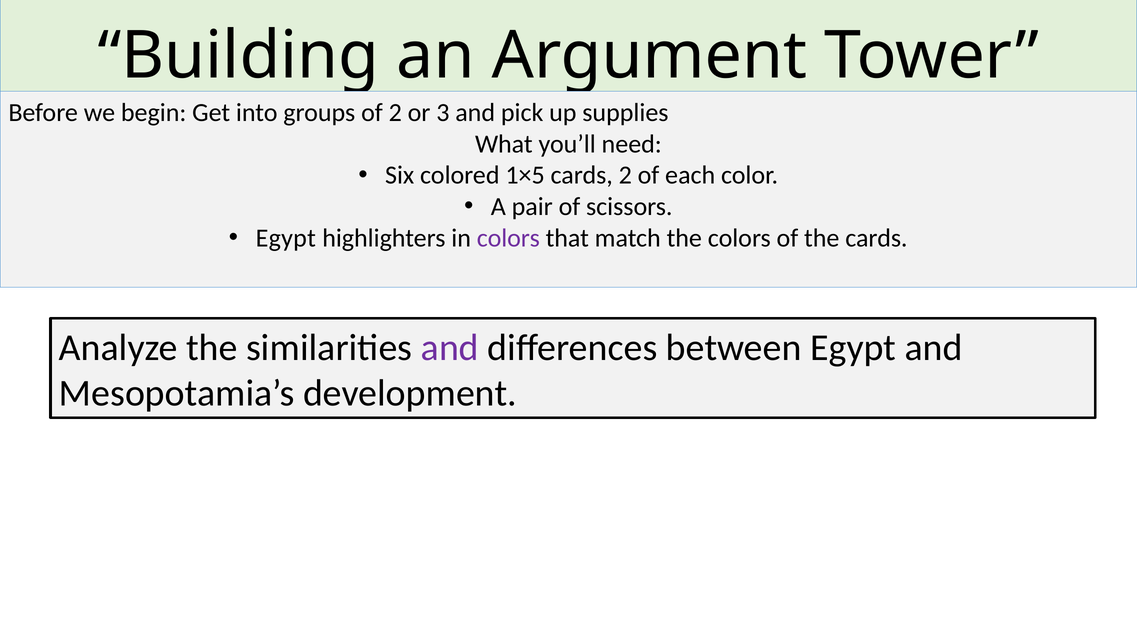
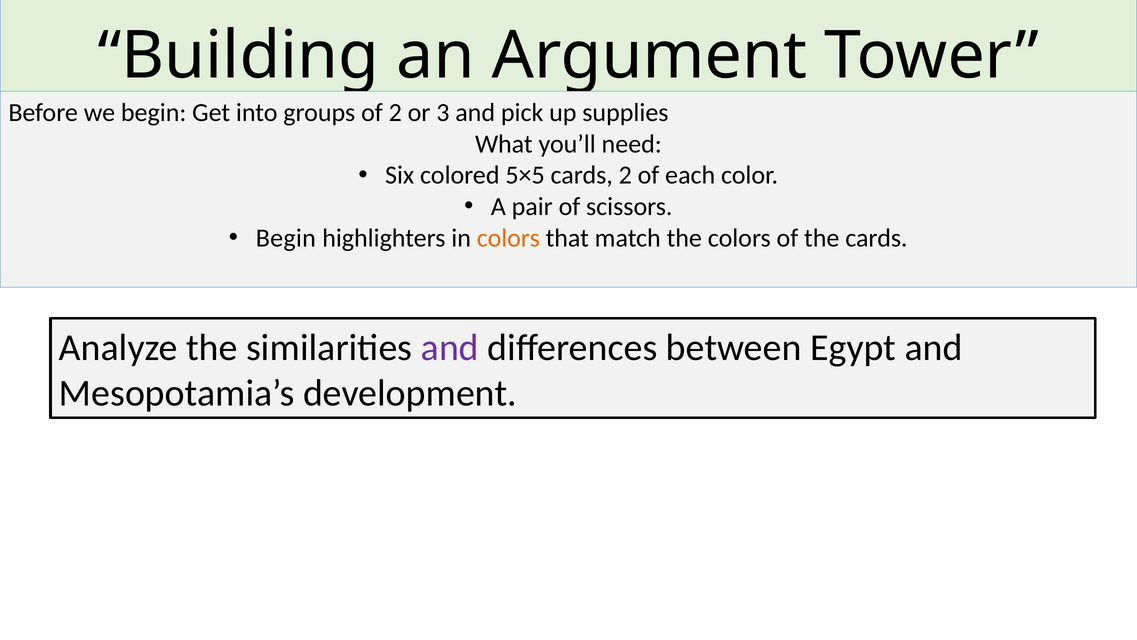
1×5: 1×5 -> 5×5
Egypt at (286, 238): Egypt -> Begin
colors at (508, 238) colour: purple -> orange
